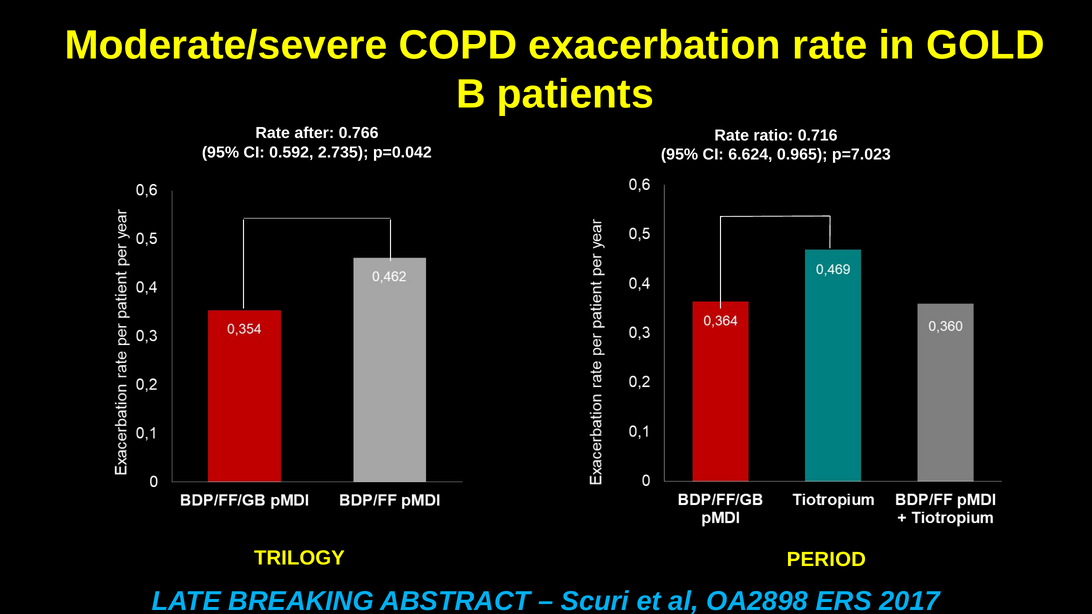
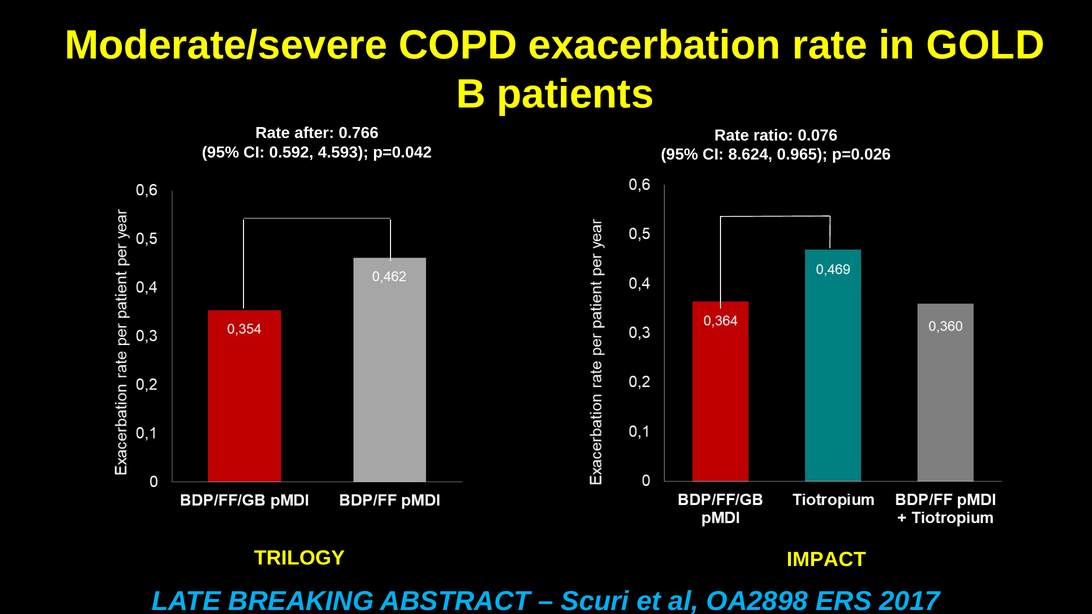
0.716: 0.716 -> 0.076
2.735: 2.735 -> 4.593
6.624: 6.624 -> 8.624
p=7.023: p=7.023 -> p=0.026
PERIOD: PERIOD -> IMPACT
